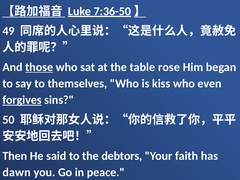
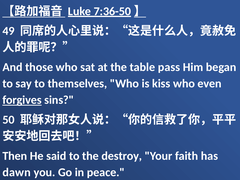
those underline: present -> none
rose: rose -> pass
debtors: debtors -> destroy
